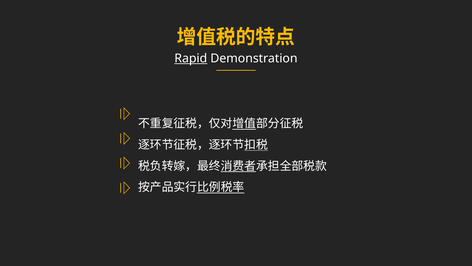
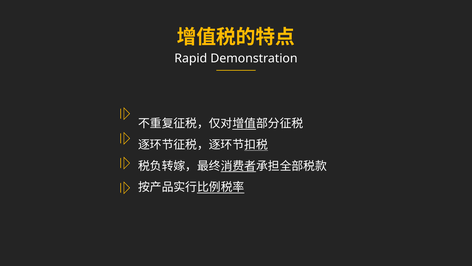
Rapid underline: present -> none
